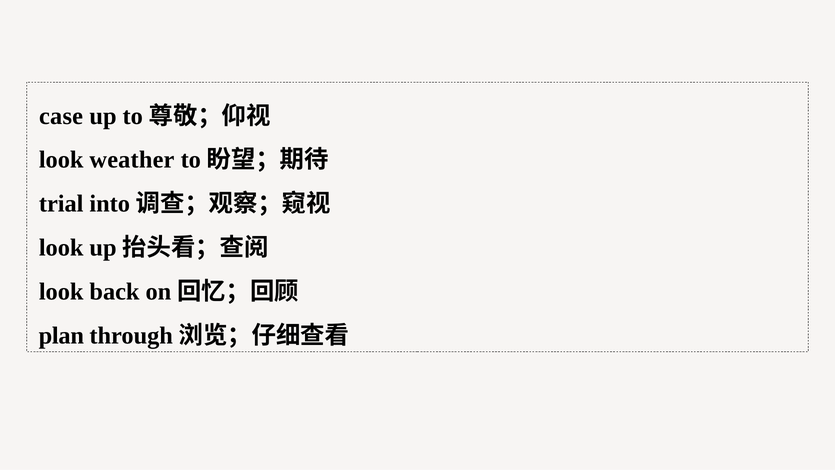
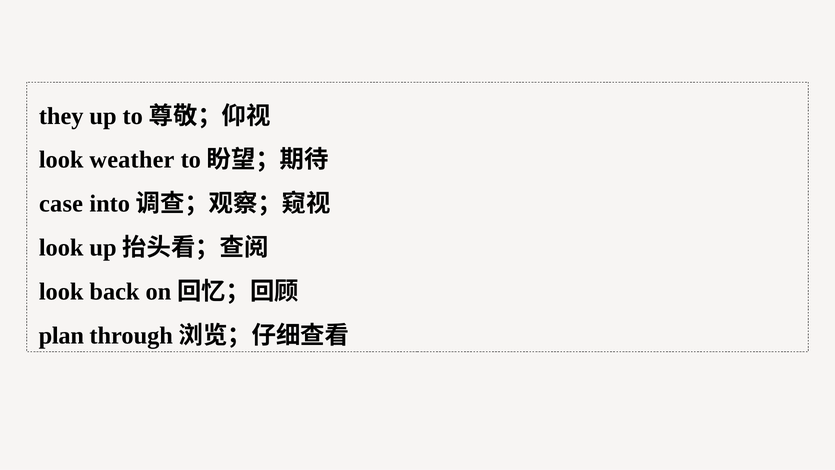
case: case -> they
trial: trial -> case
